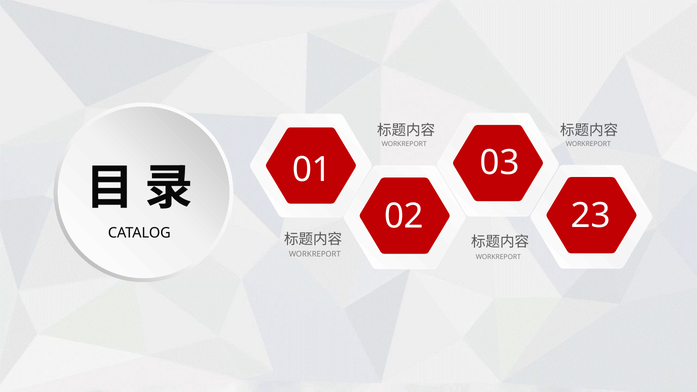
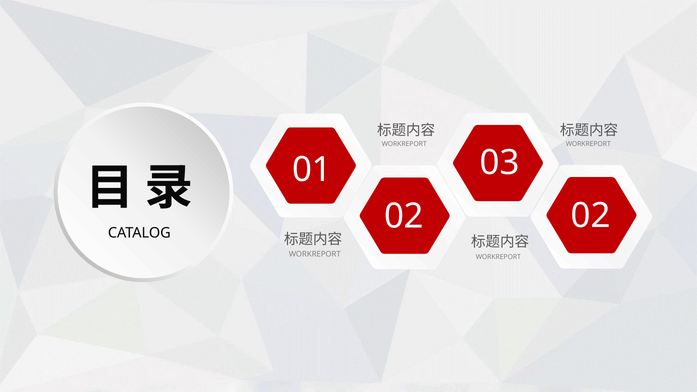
02 23: 23 -> 02
